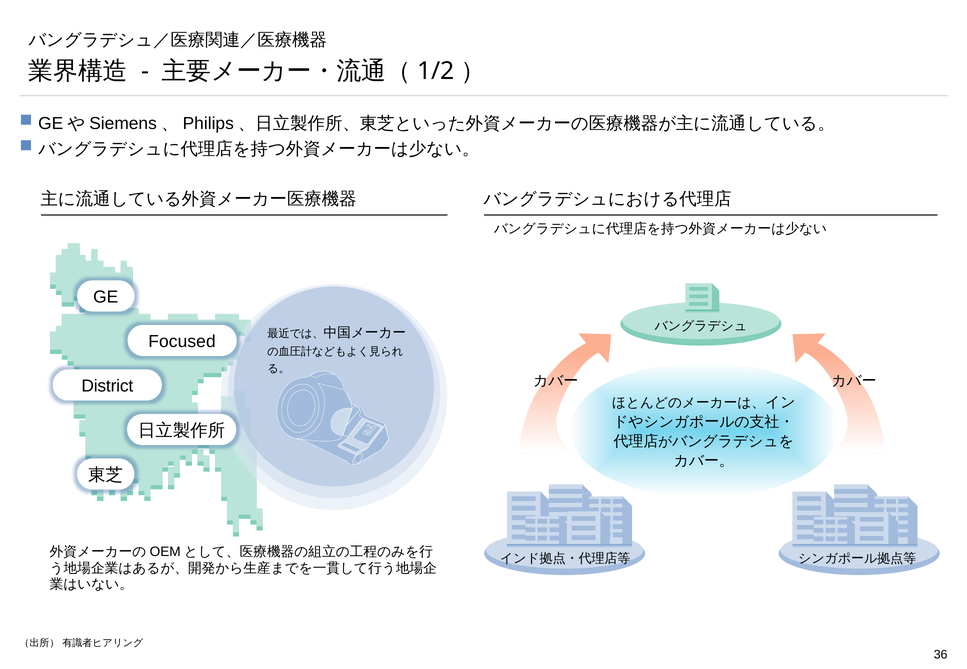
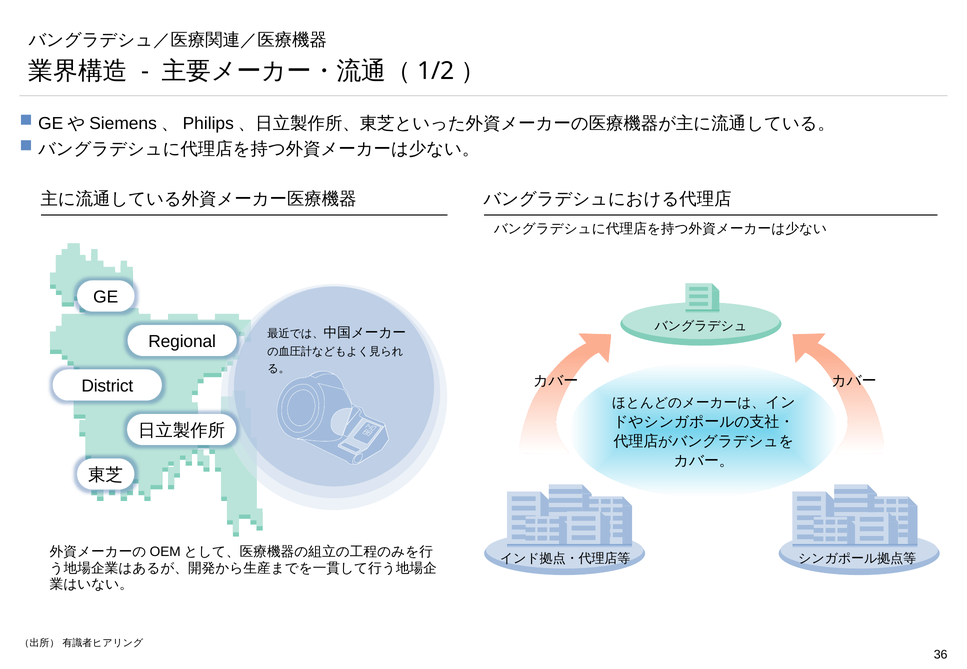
Focused: Focused -> Regional
